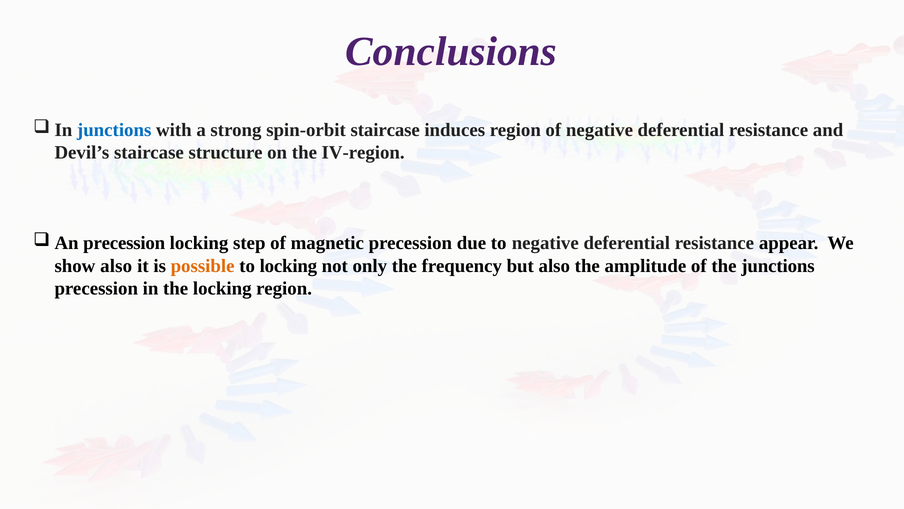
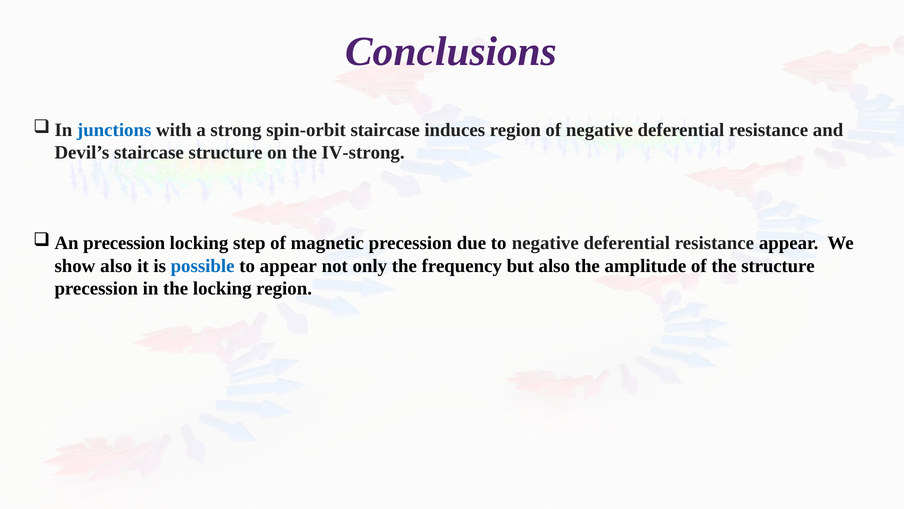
IV-region: IV-region -> IV-strong
possible colour: orange -> blue
to locking: locking -> appear
the junctions: junctions -> structure
